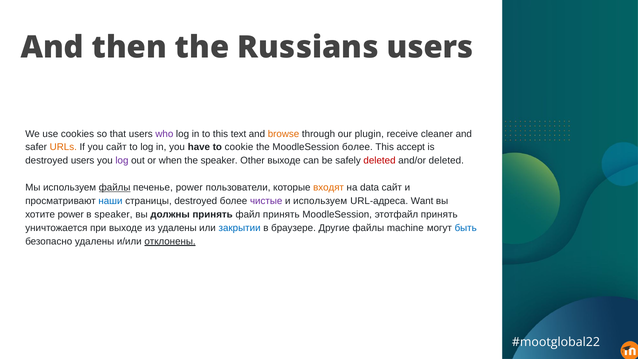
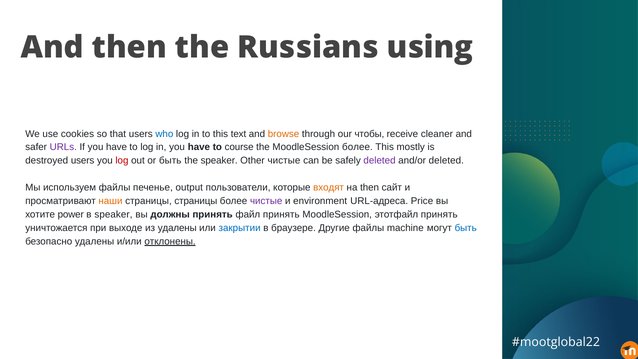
Russians users: users -> using
who colour: purple -> blue
plugin: plugin -> чтобы
URLs colour: orange -> purple
If you сайт: сайт -> have
cookie: cookie -> course
accept: accept -> mostly
log at (122, 161) colour: purple -> red
or when: when -> быть
Other выходе: выходе -> чистые
deleted at (380, 161) colour: red -> purple
файлы at (115, 188) underline: present -> none
печенье power: power -> output
на data: data -> then
наши colour: blue -> orange
страницы destroyed: destroyed -> страницы
и используем: используем -> environment
Want: Want -> Price
